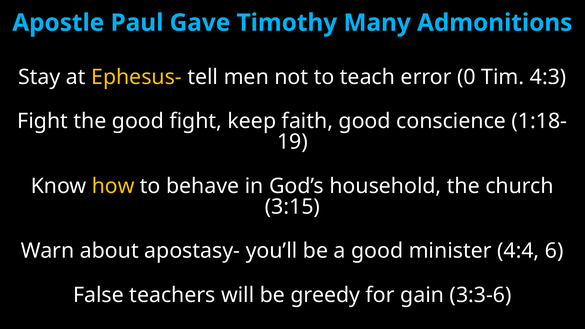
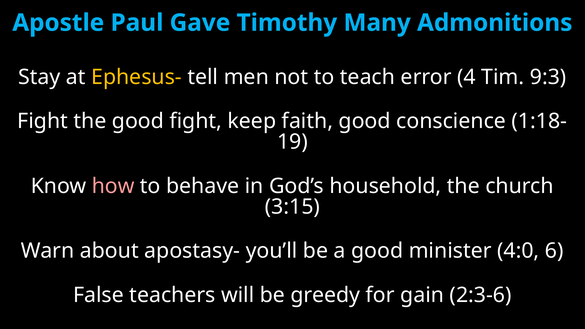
0: 0 -> 4
4:3: 4:3 -> 9:3
how colour: yellow -> pink
4:4: 4:4 -> 4:0
3:3-6: 3:3-6 -> 2:3-6
